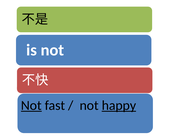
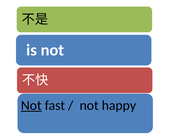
happy underline: present -> none
